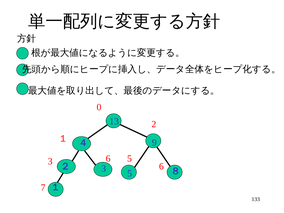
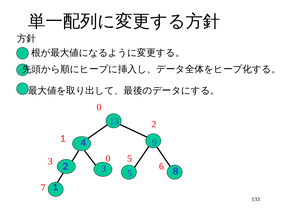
3 6: 6 -> 0
